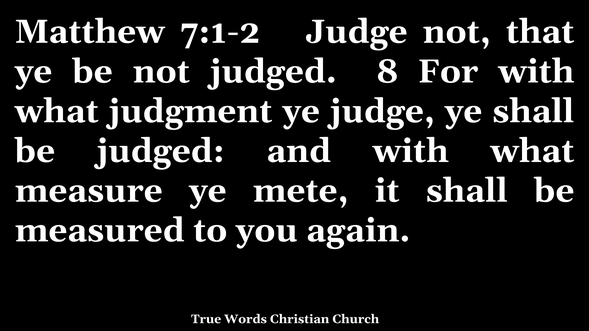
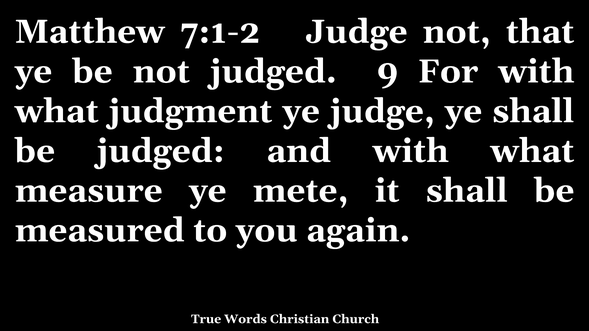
8: 8 -> 9
